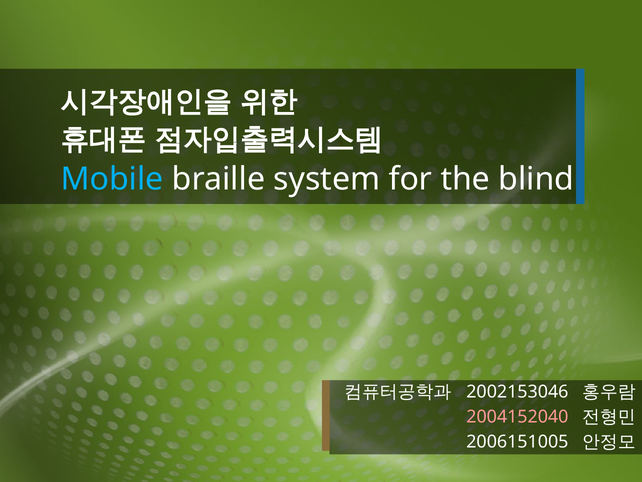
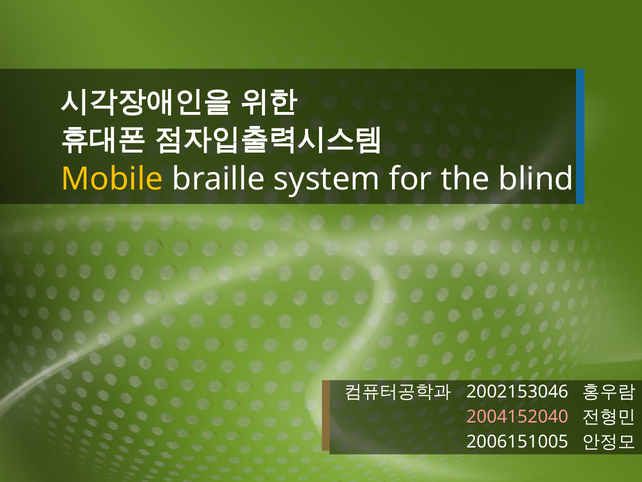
Mobile colour: light blue -> yellow
